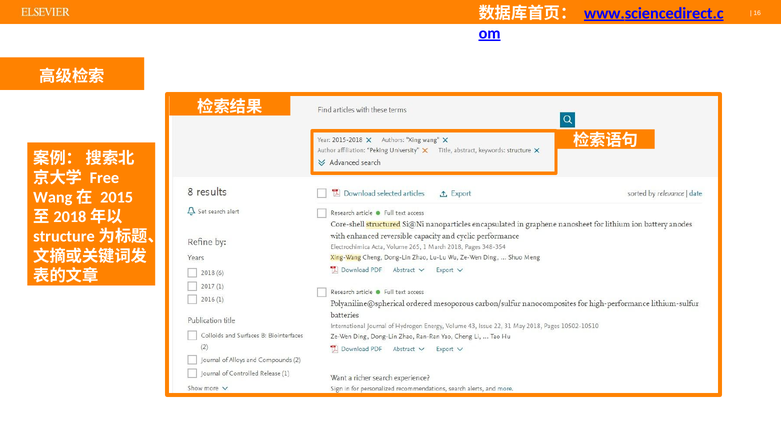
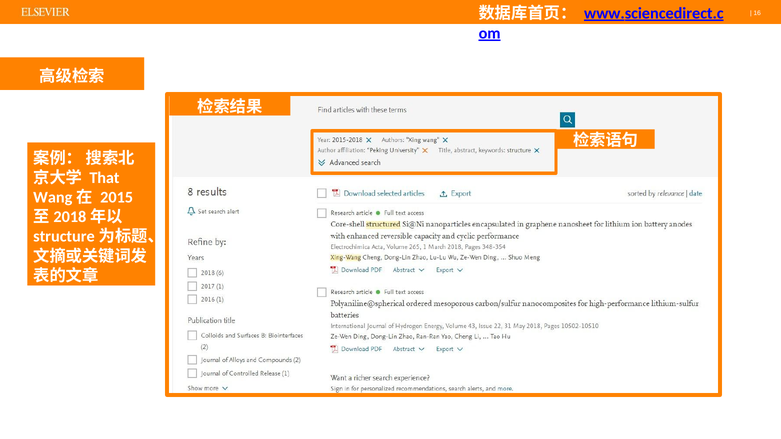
Free: Free -> That
